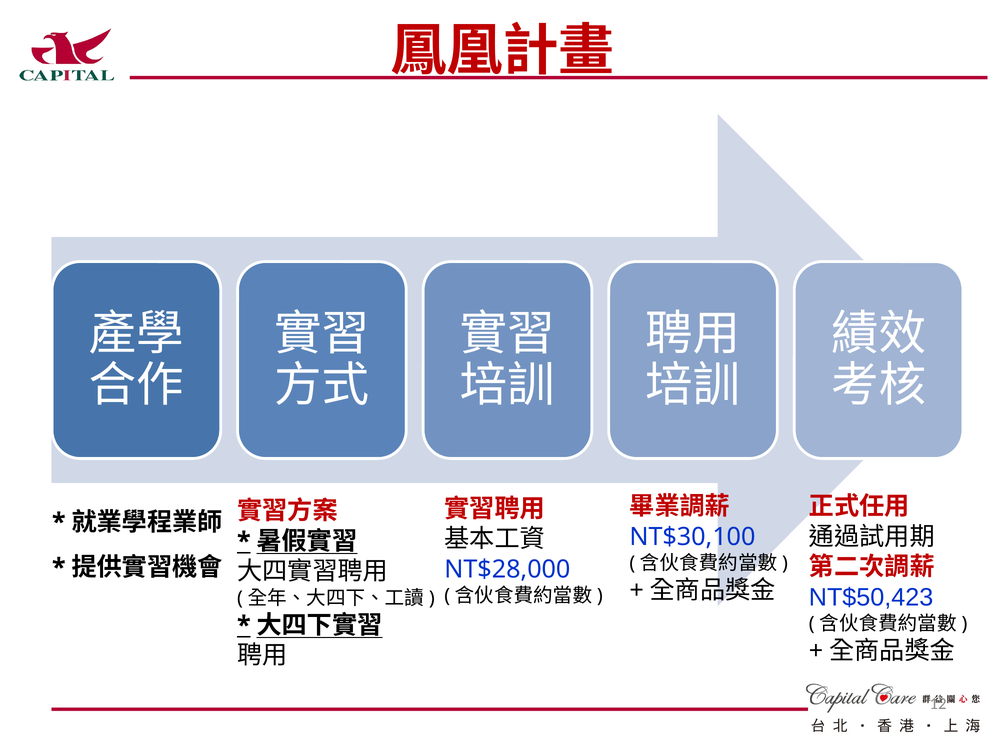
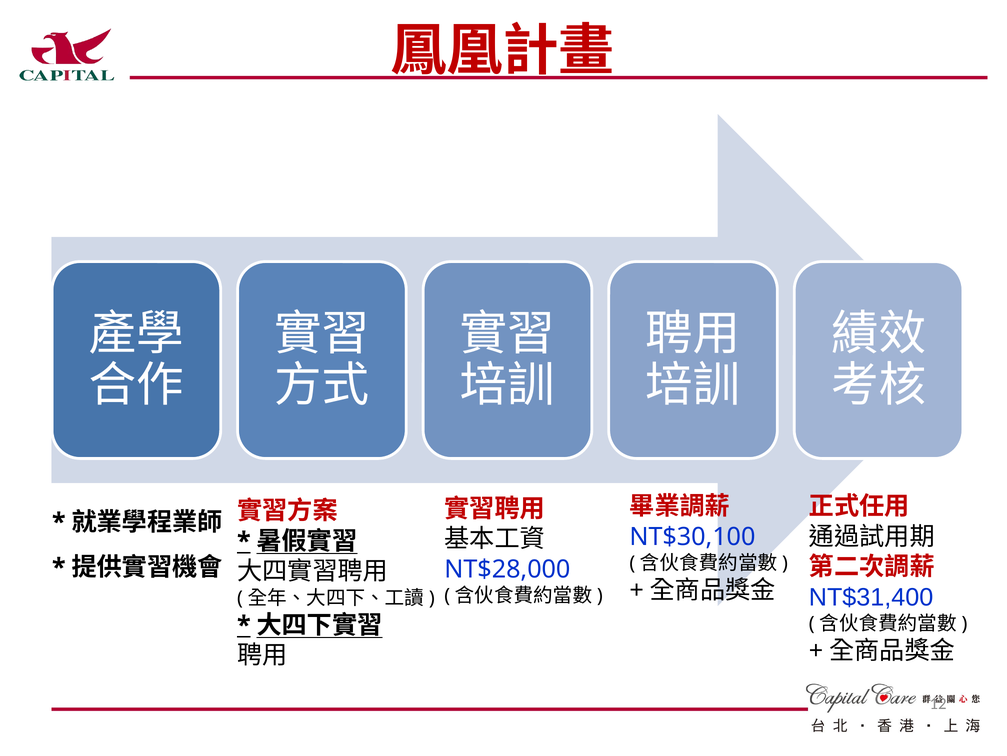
NT$50,423: NT$50,423 -> NT$31,400
